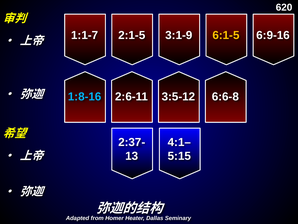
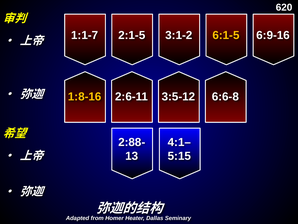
3:1-9: 3:1-9 -> 3:1-2
1:8-16 colour: light blue -> yellow
2:37-: 2:37- -> 2:88-
